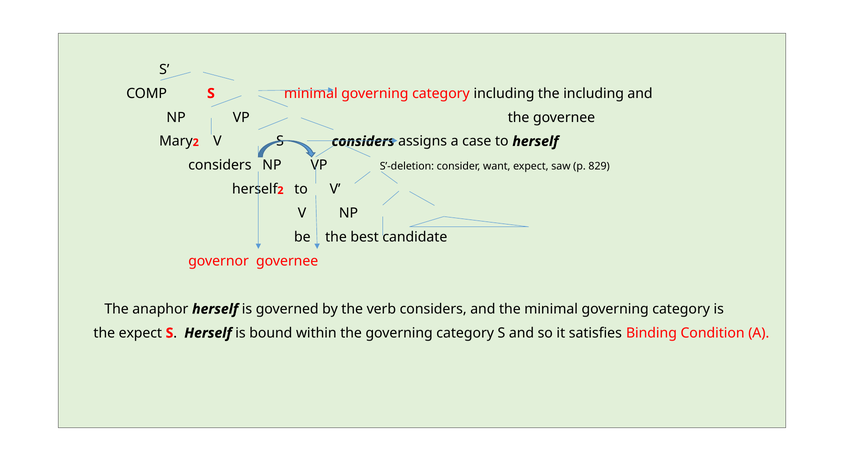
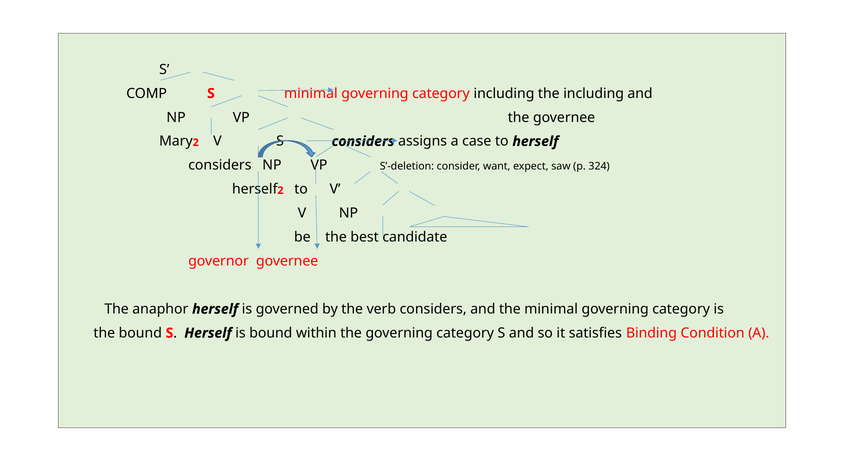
829: 829 -> 324
the expect: expect -> bound
